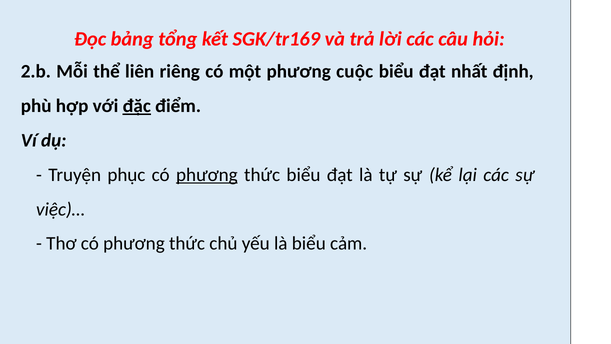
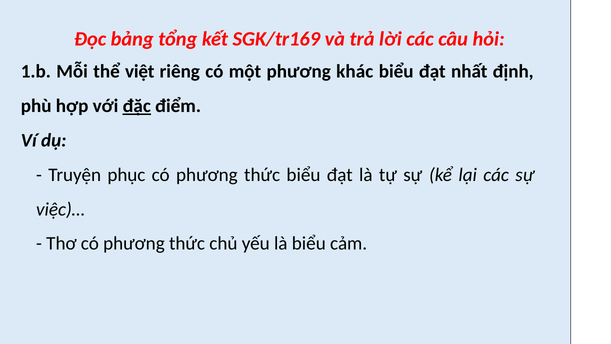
2.b: 2.b -> 1.b
liên: liên -> việt
cuộc: cuộc -> khác
phương at (207, 175) underline: present -> none
